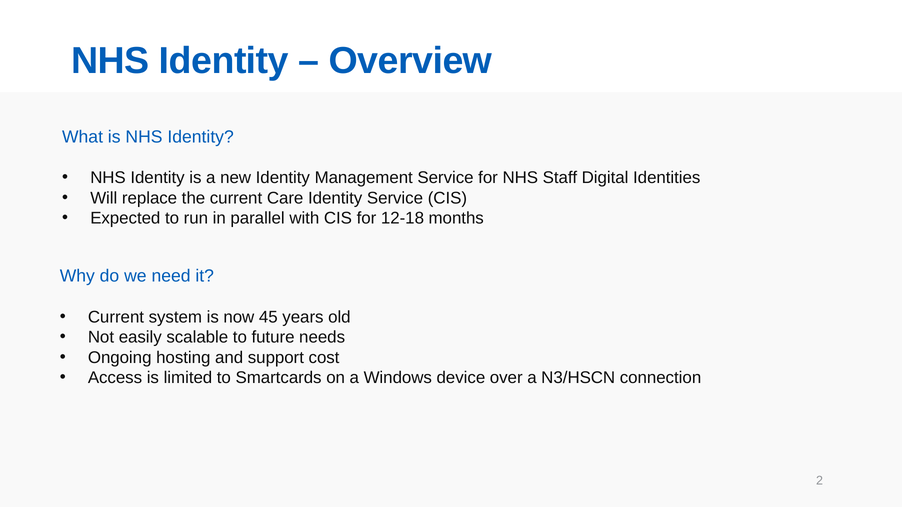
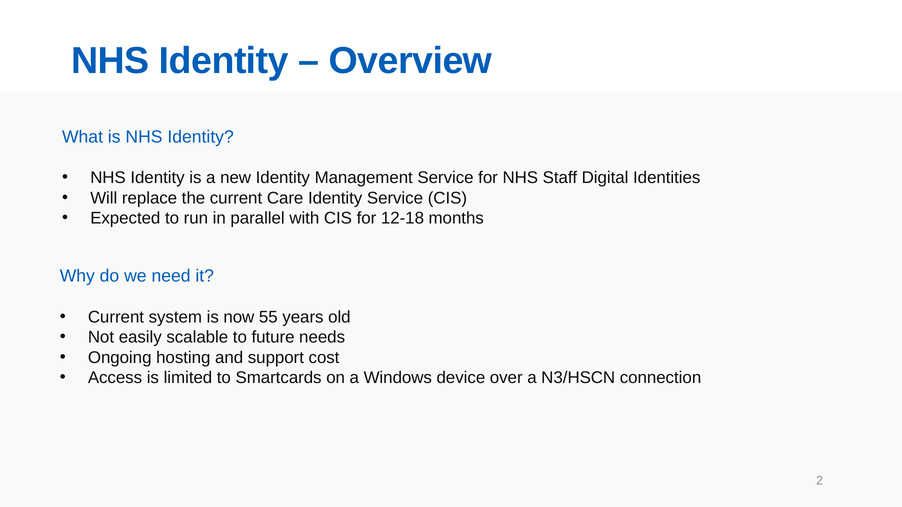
45: 45 -> 55
